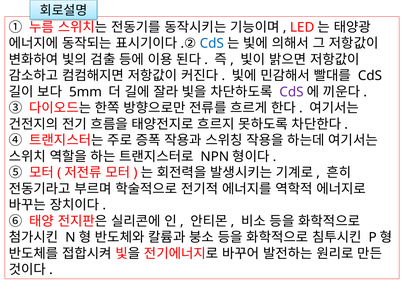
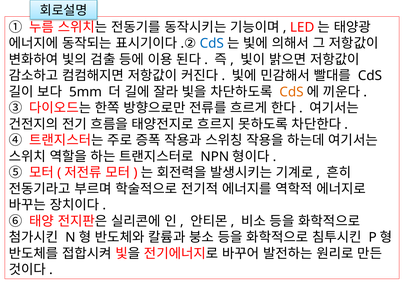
CdS at (292, 92) colour: purple -> orange
